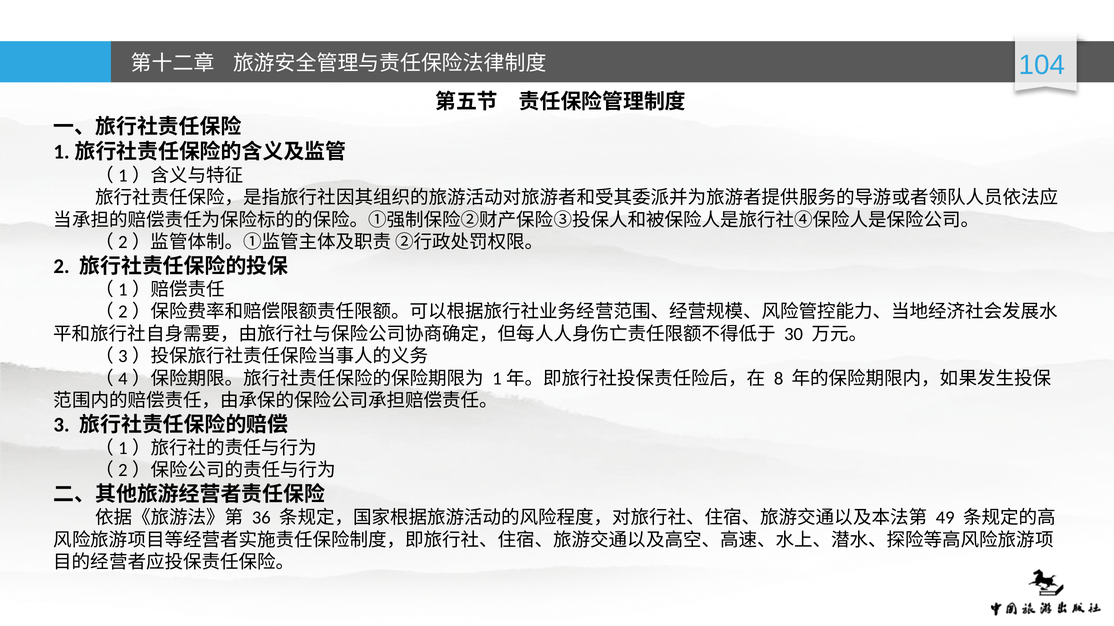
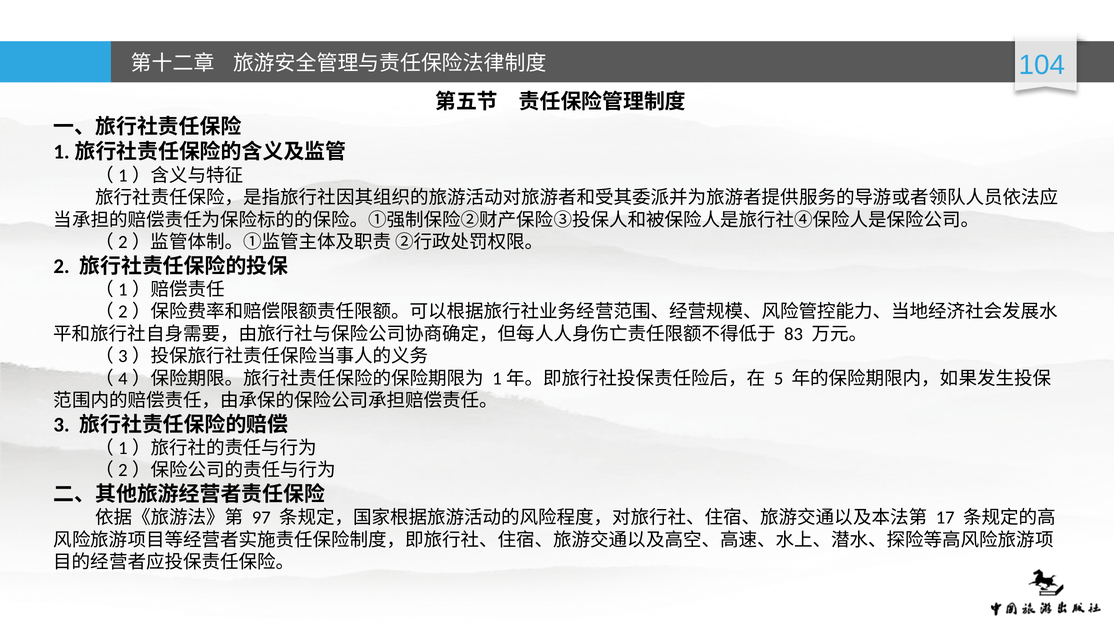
30: 30 -> 83
8: 8 -> 5
36: 36 -> 97
49: 49 -> 17
